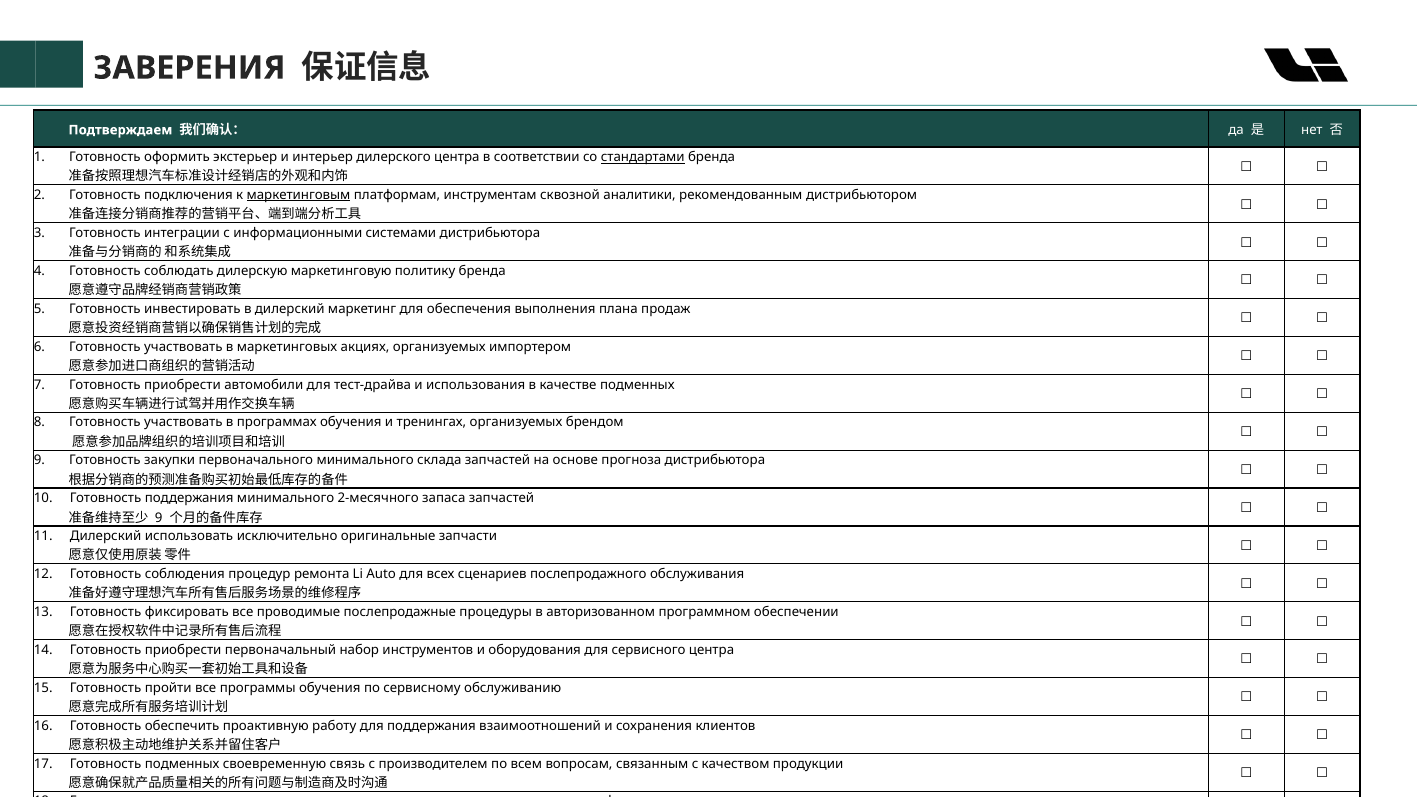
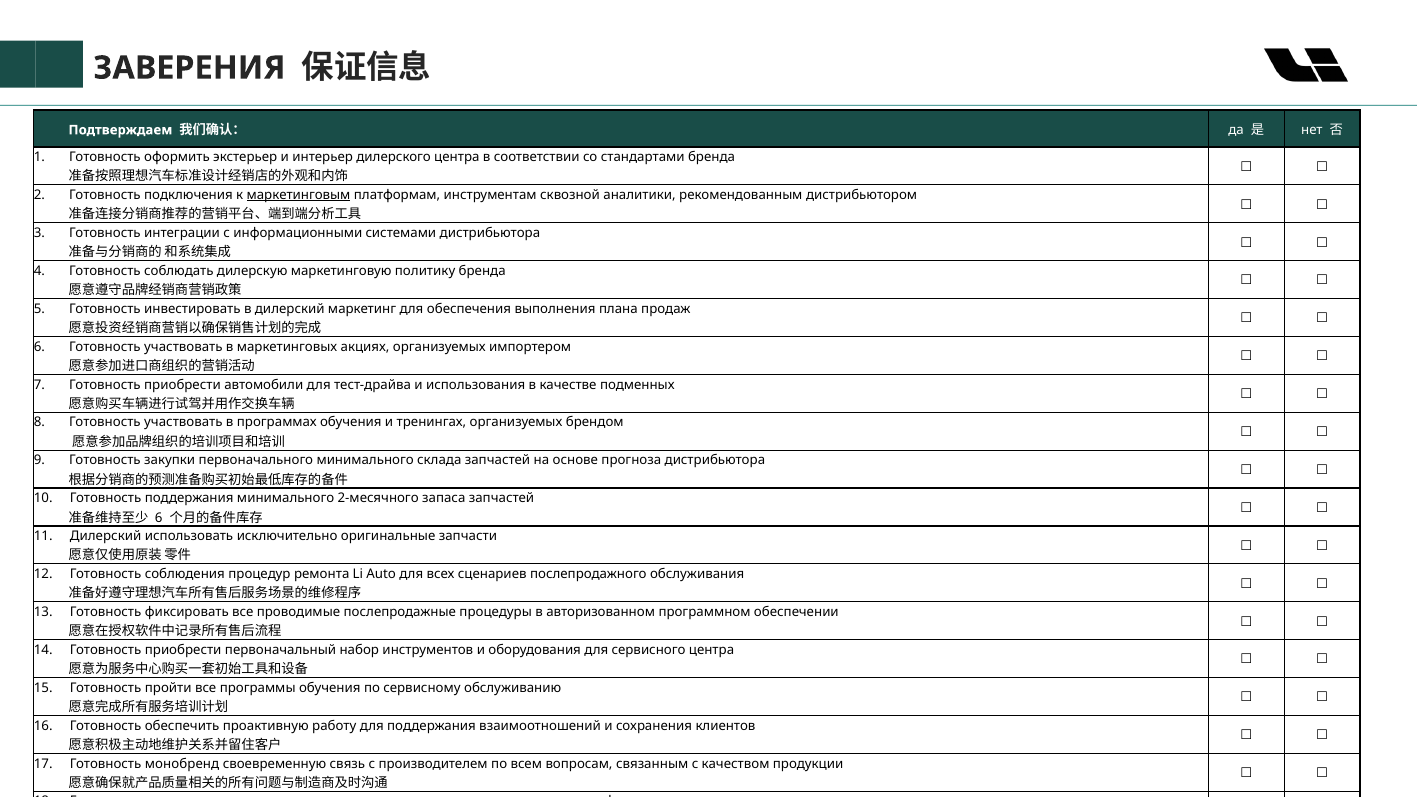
стандартами underline: present -> none
9 at (159, 518): 9 -> 6
Готовность подменных: подменных -> монобренд
